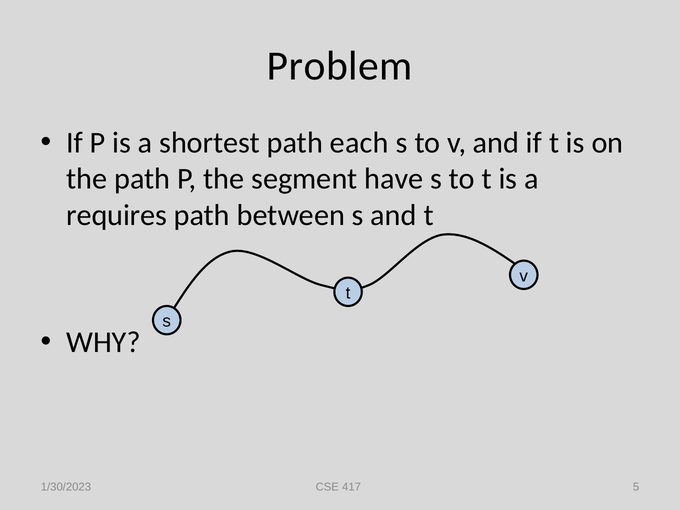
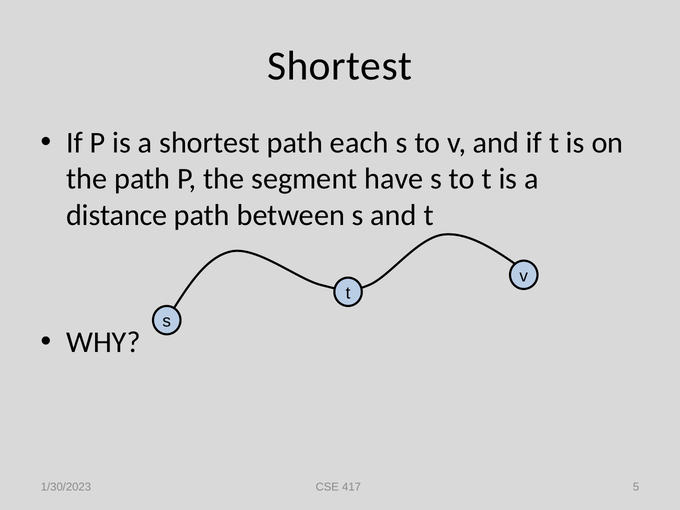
Problem at (340, 66): Problem -> Shortest
requires: requires -> distance
